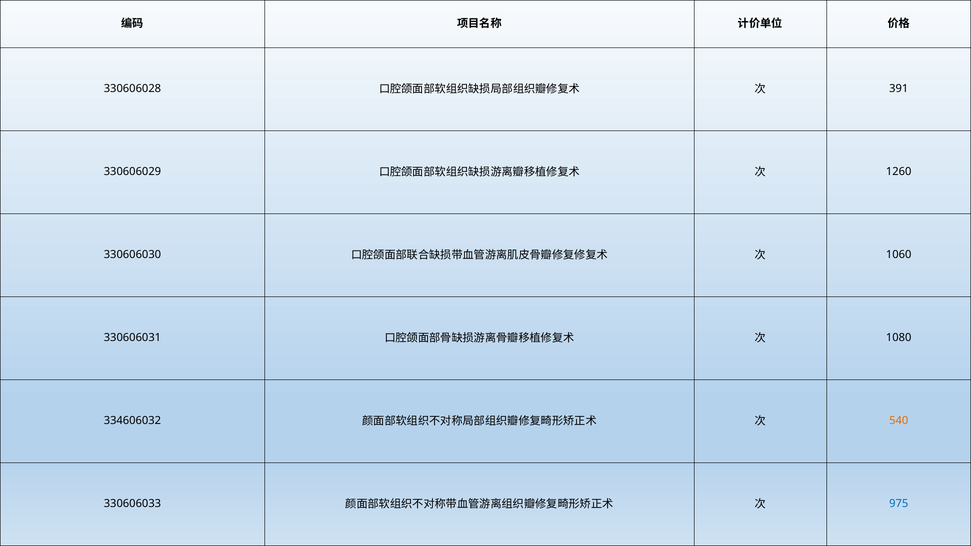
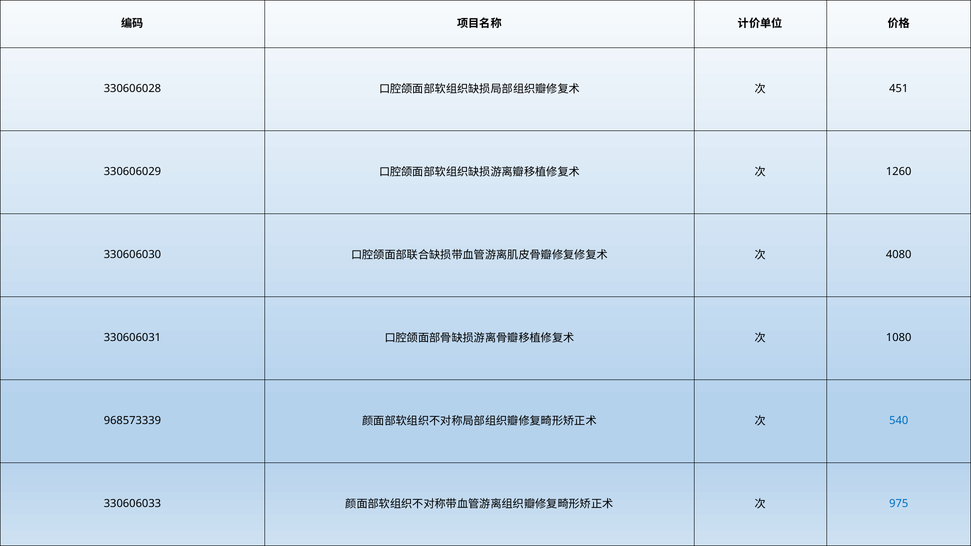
391: 391 -> 451
1060: 1060 -> 4080
334606032: 334606032 -> 968573339
540 colour: orange -> blue
